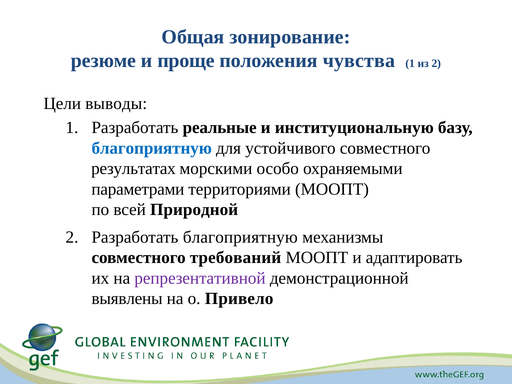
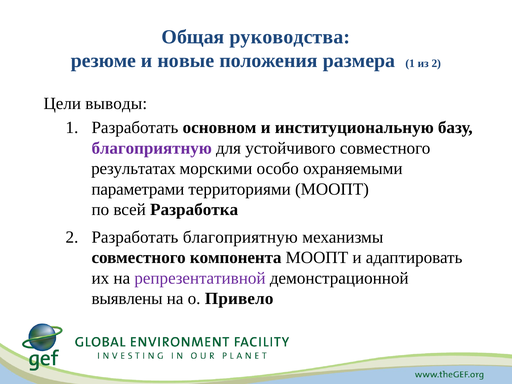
зонирование: зонирование -> руководства
проще: проще -> новые
чувства: чувства -> размера
реальные: реальные -> основном
благоприятную at (152, 148) colour: blue -> purple
Природной: Природной -> Разработка
требований: требований -> компонента
